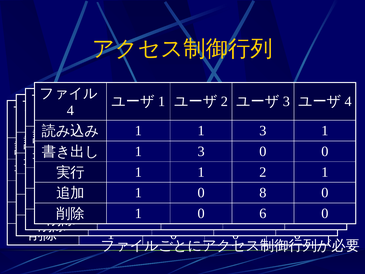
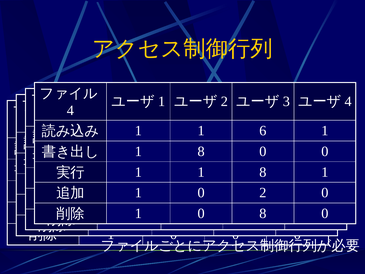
1 1 3: 3 -> 6
3 at (201, 151): 3 -> 8
1 1 2: 2 -> 8
0 8: 8 -> 2
0 6: 6 -> 8
